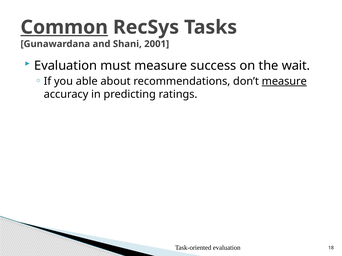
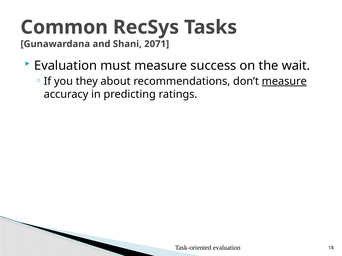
Common underline: present -> none
2001: 2001 -> 2071
able: able -> they
